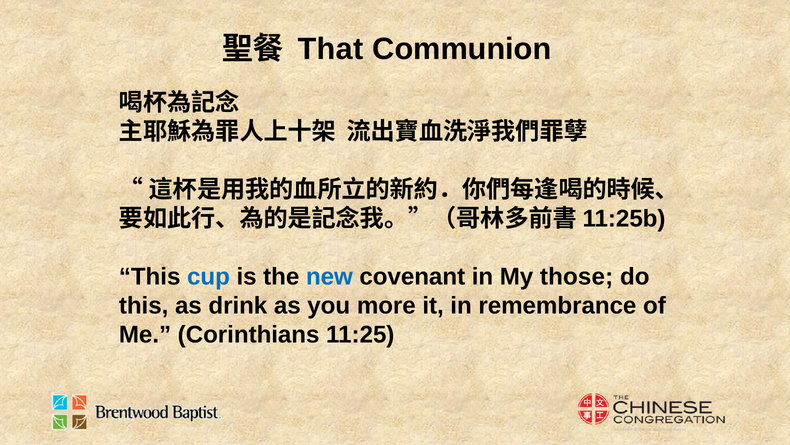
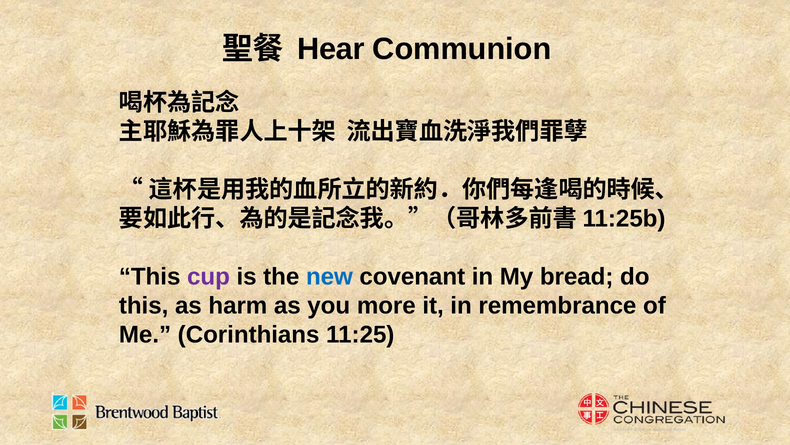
That: That -> Hear
cup colour: blue -> purple
those: those -> bread
drink: drink -> harm
